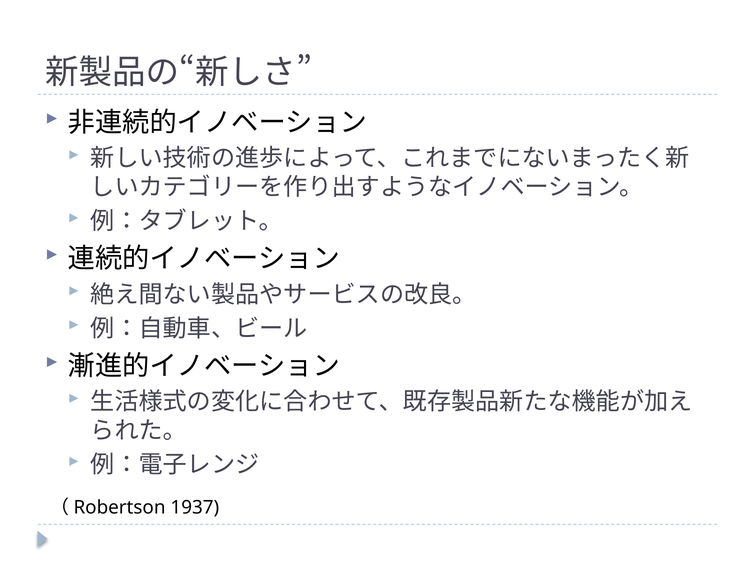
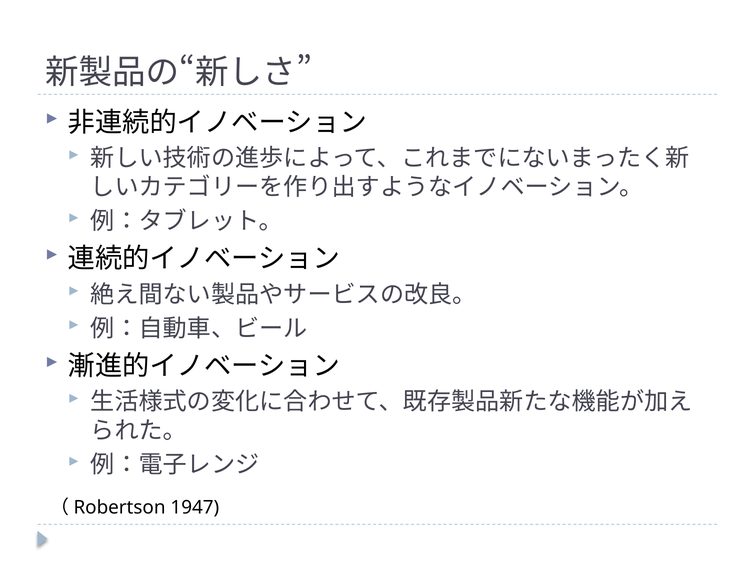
1937: 1937 -> 1947
